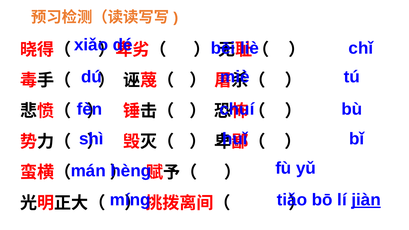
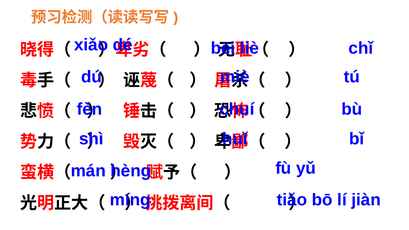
jiàn underline: present -> none
